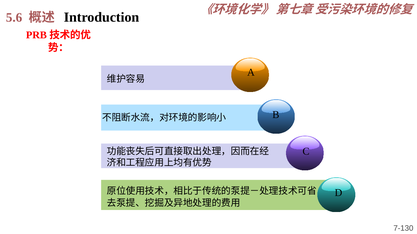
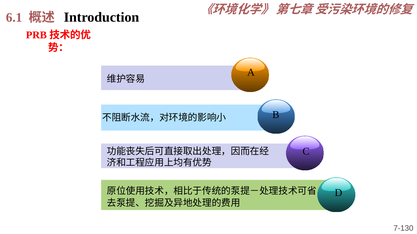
5.6: 5.6 -> 6.1
